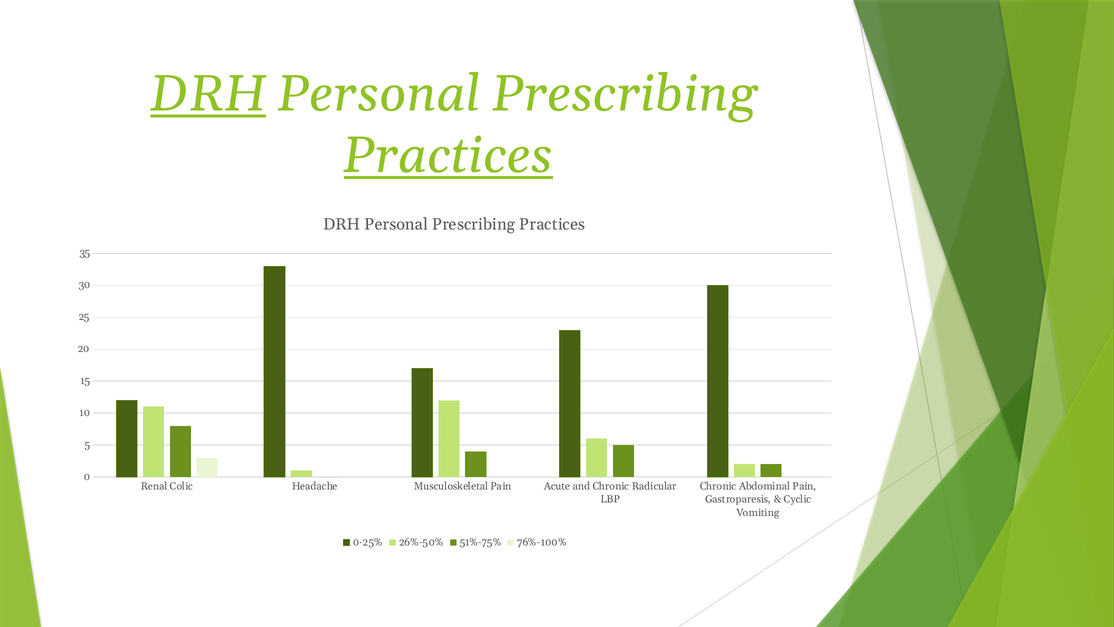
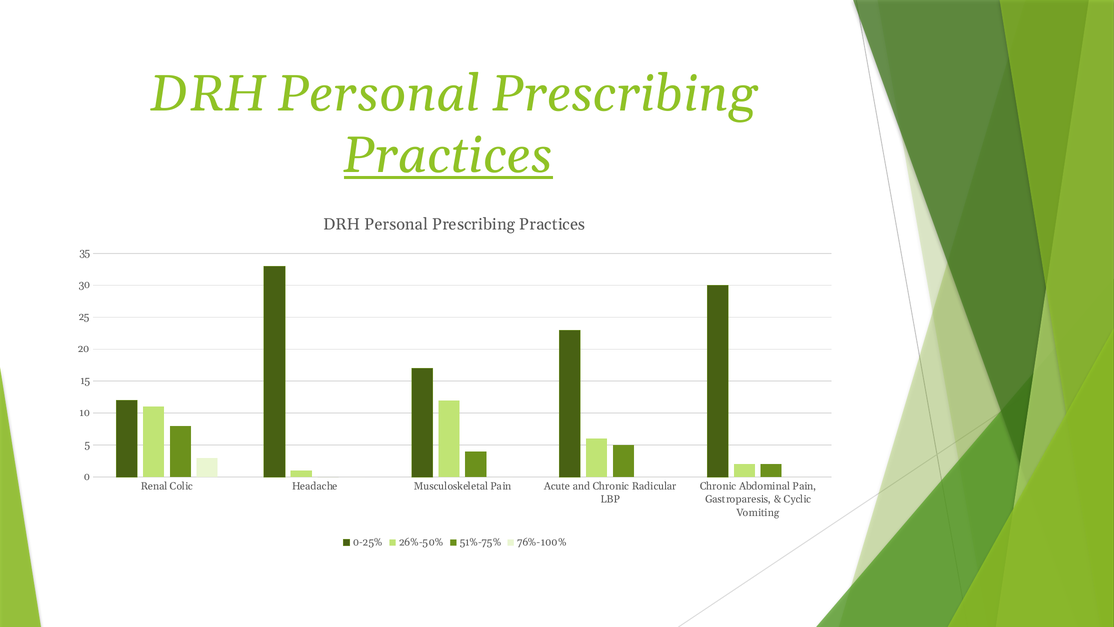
DRH at (208, 94) underline: present -> none
